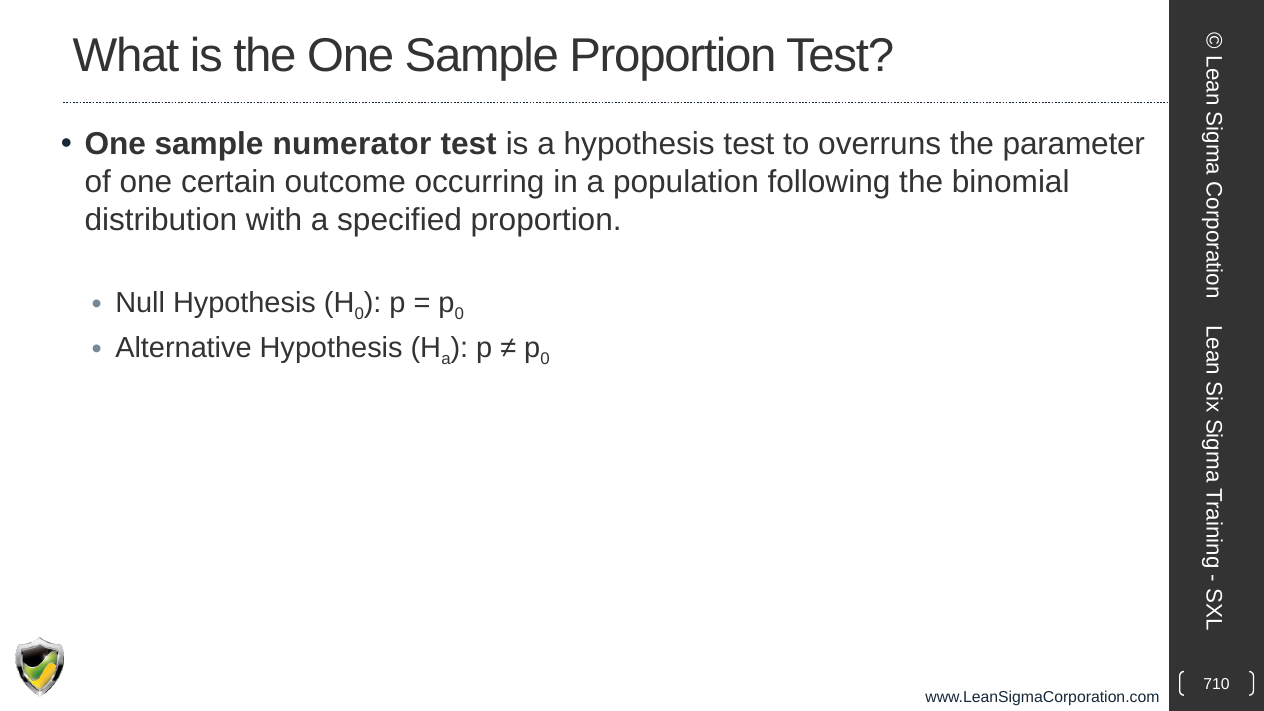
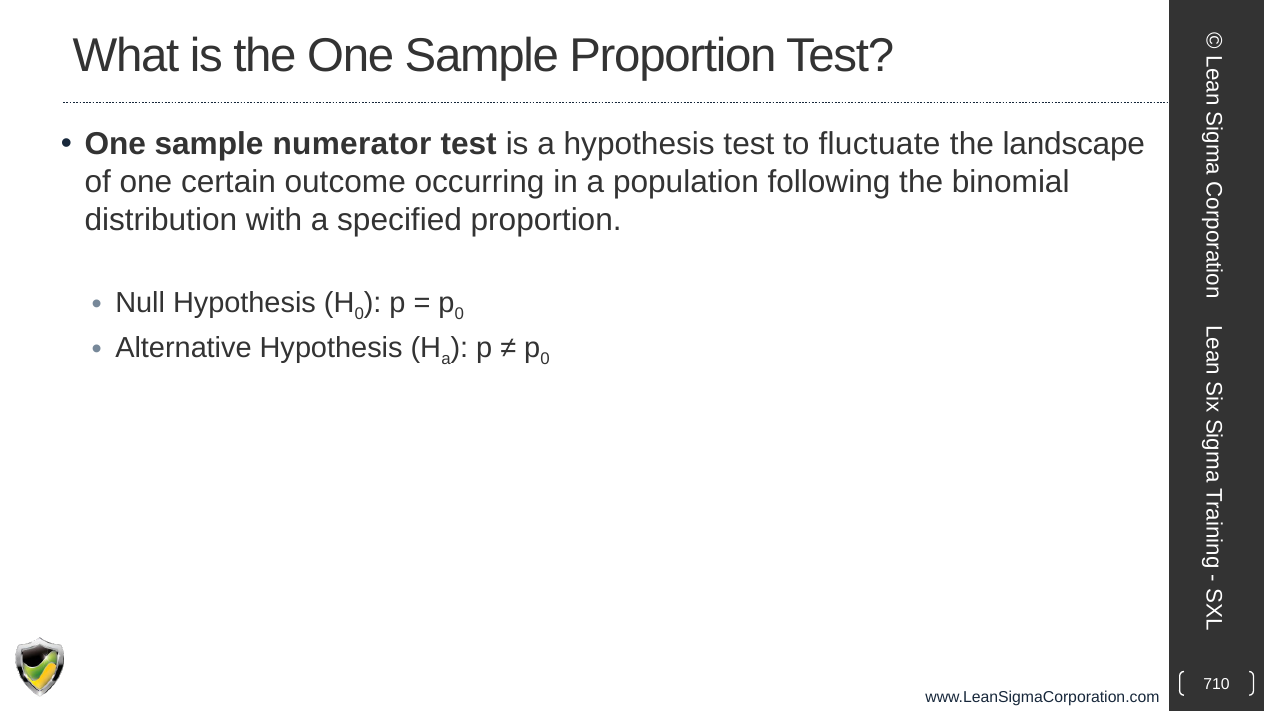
overruns: overruns -> fluctuate
parameter: parameter -> landscape
